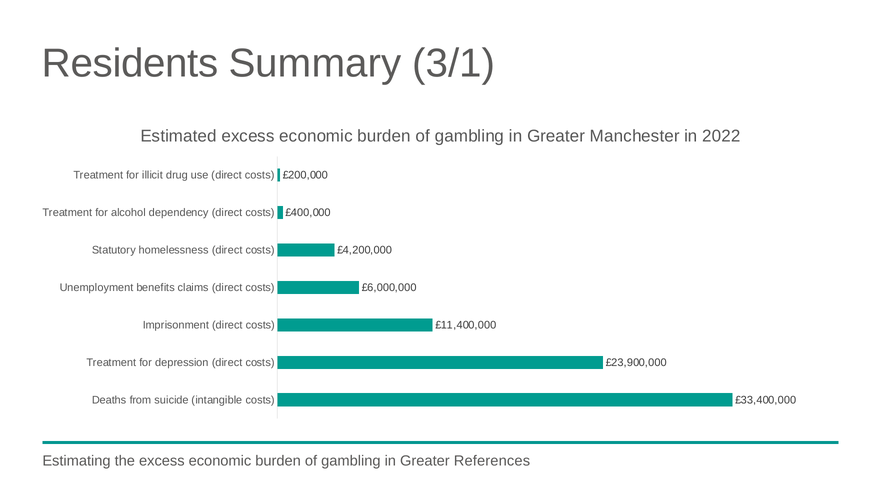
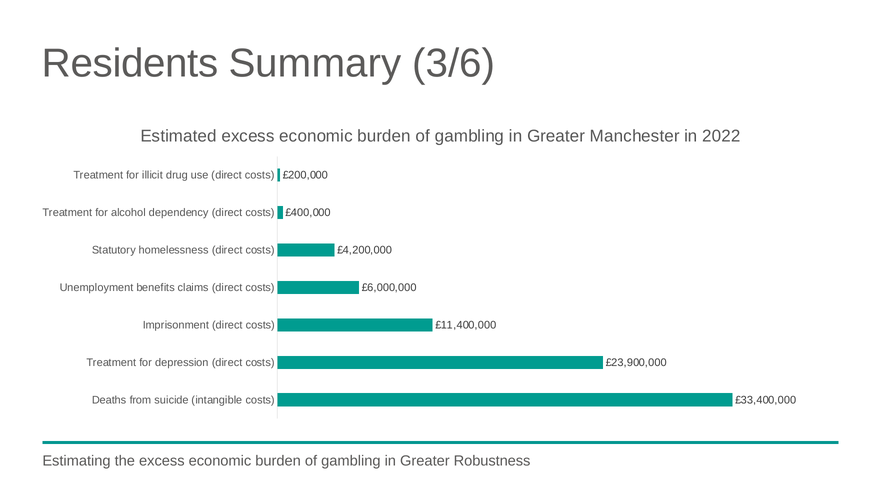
3/1: 3/1 -> 3/6
References: References -> Robustness
